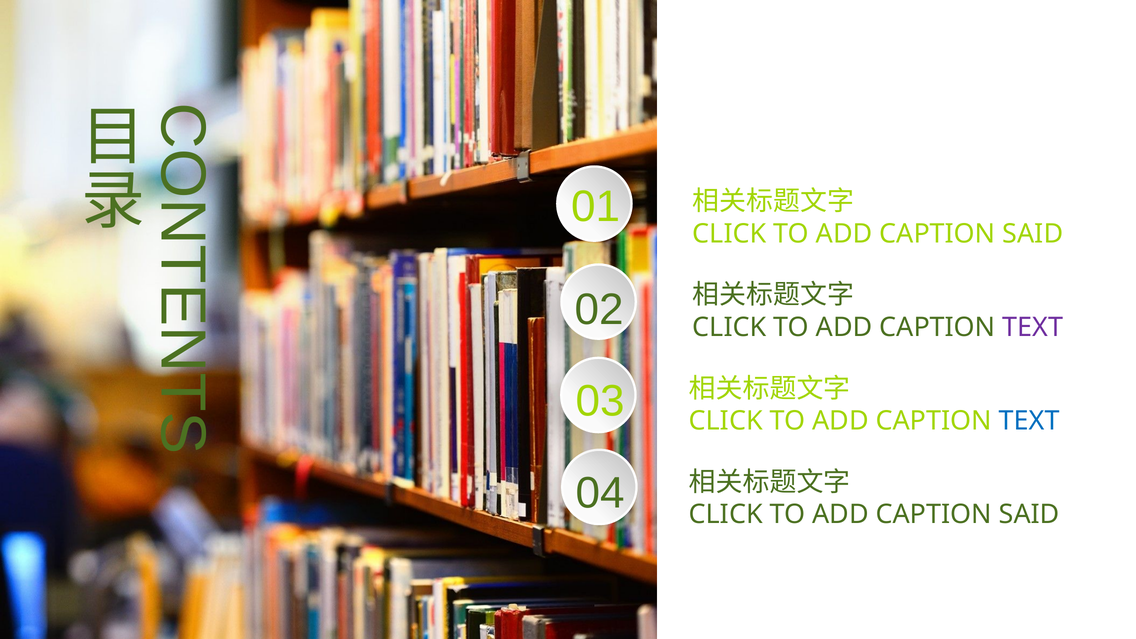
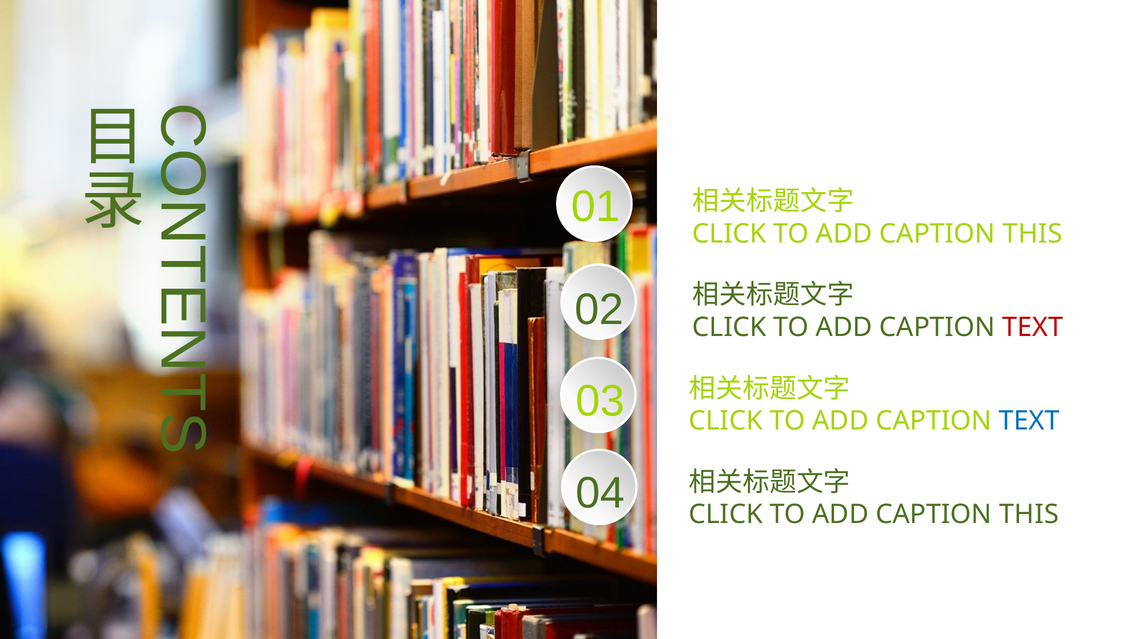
SAID at (1033, 234): SAID -> THIS
TEXT at (1033, 327) colour: purple -> red
SAID at (1029, 515): SAID -> THIS
